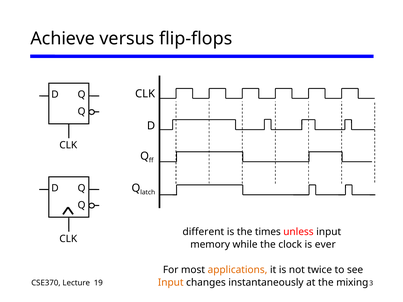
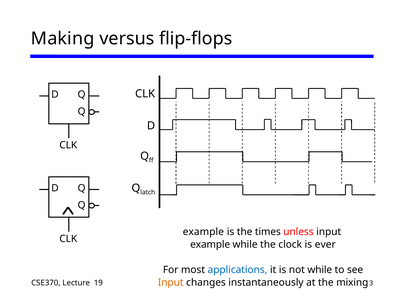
Achieve: Achieve -> Making
different at (203, 232): different -> example
memory at (210, 245): memory -> example
applications colour: orange -> blue
not twice: twice -> while
